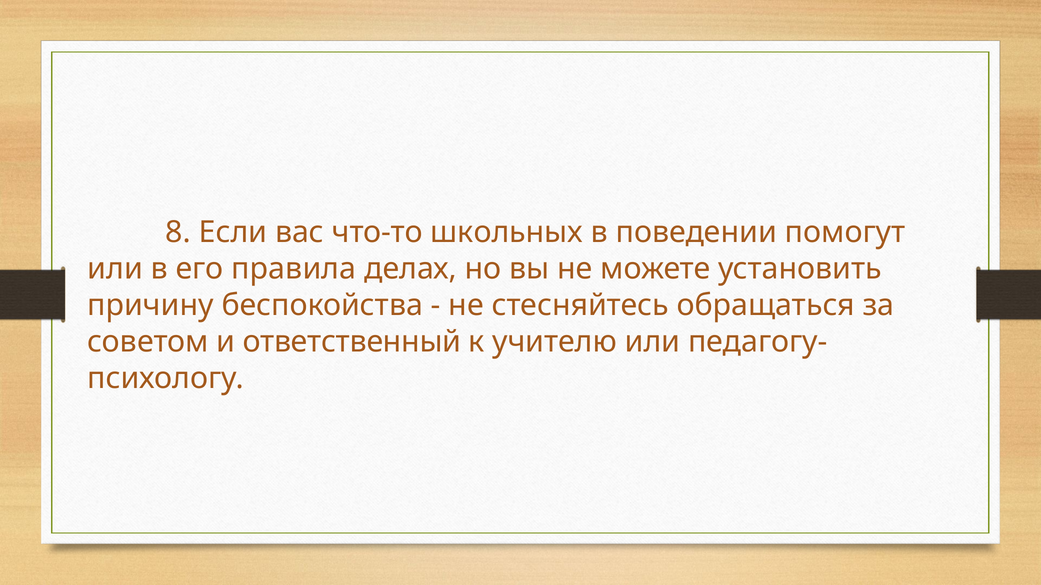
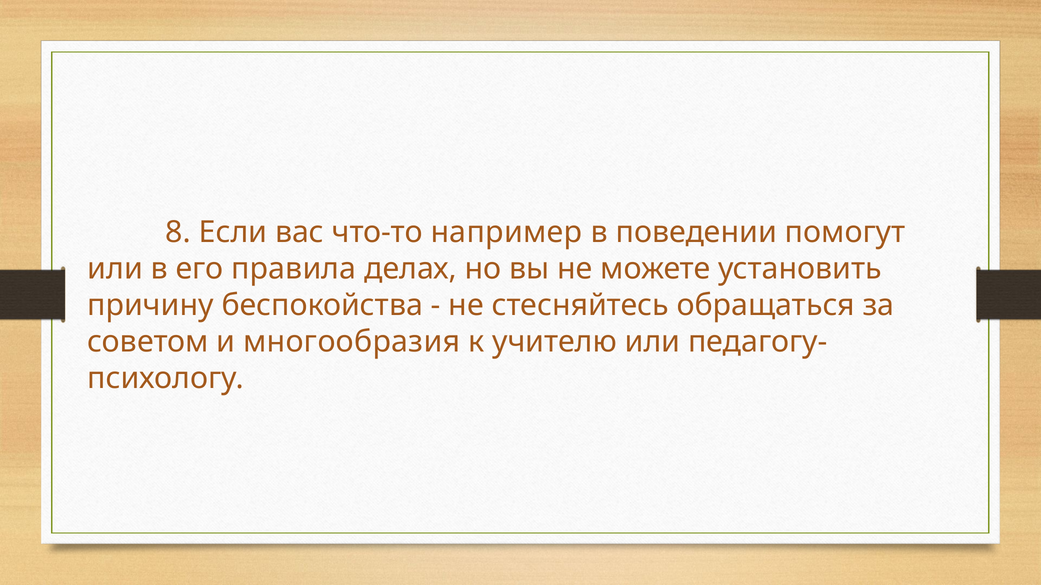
школьных: школьных -> например
ответственный: ответственный -> многообразия
